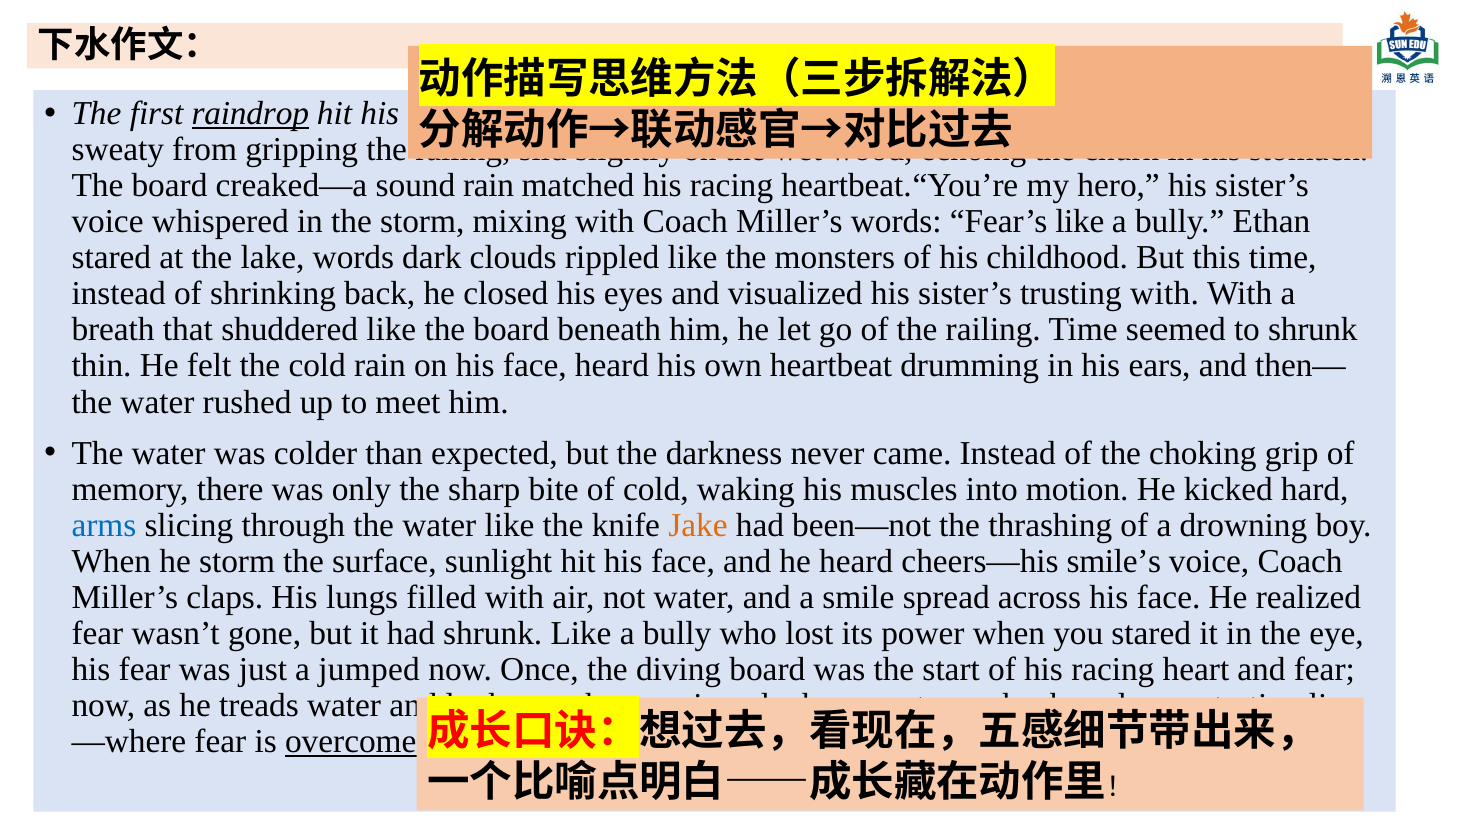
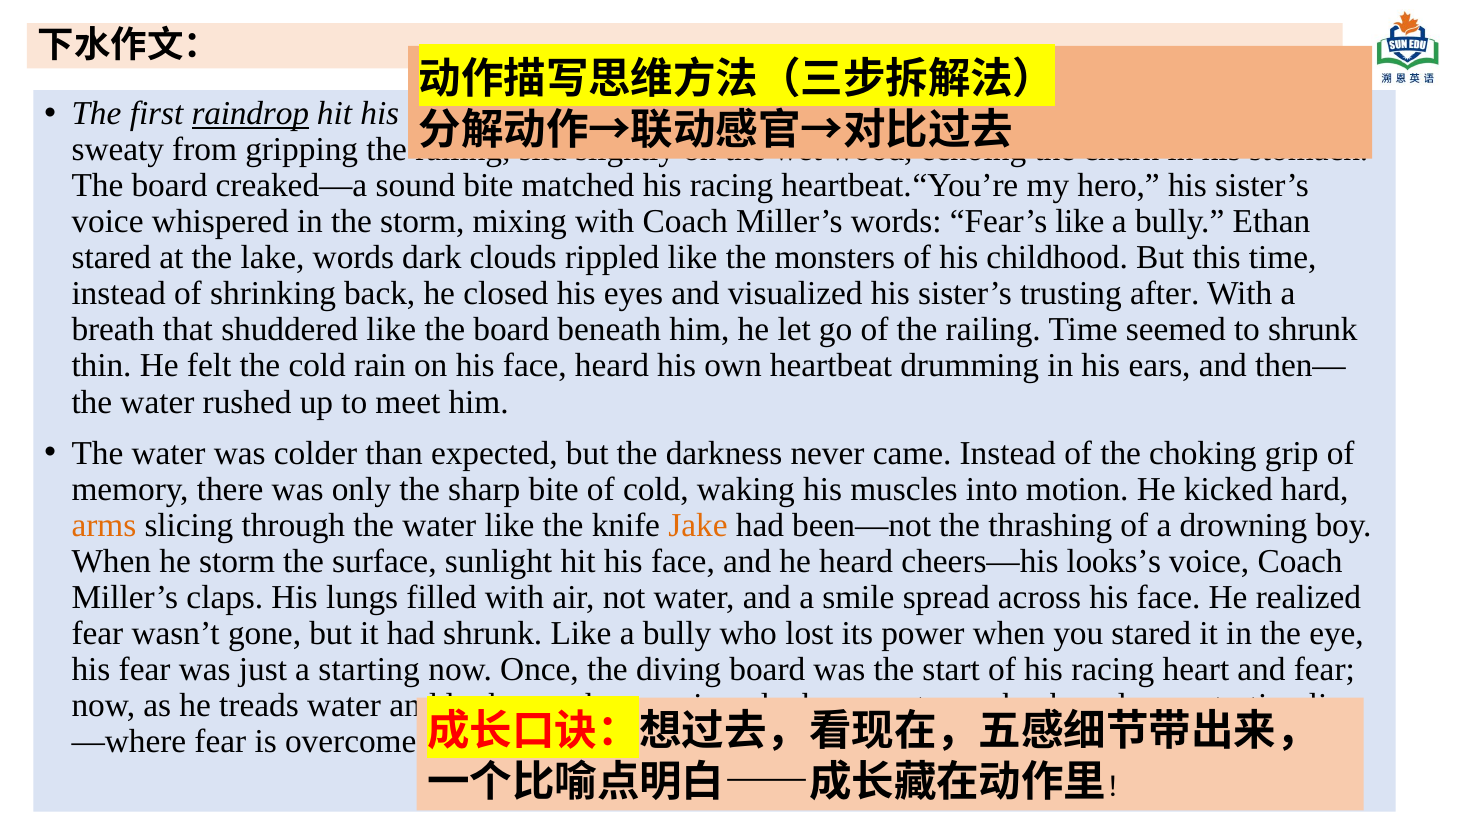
sound rain: rain -> bite
trusting with: with -> after
arms colour: blue -> orange
smile’s: smile’s -> looks’s
a jumped: jumped -> starting
overcome underline: present -> none
